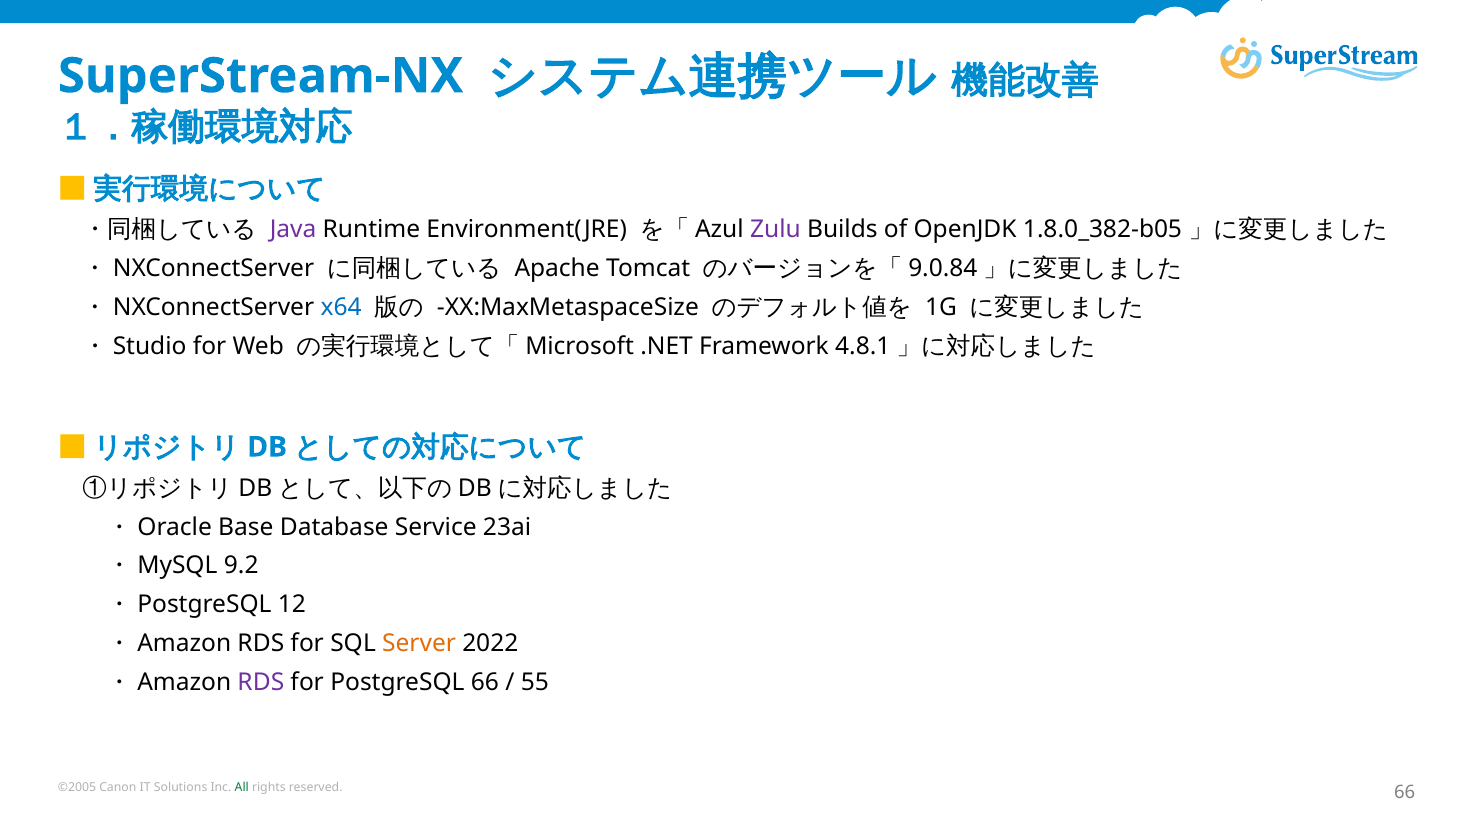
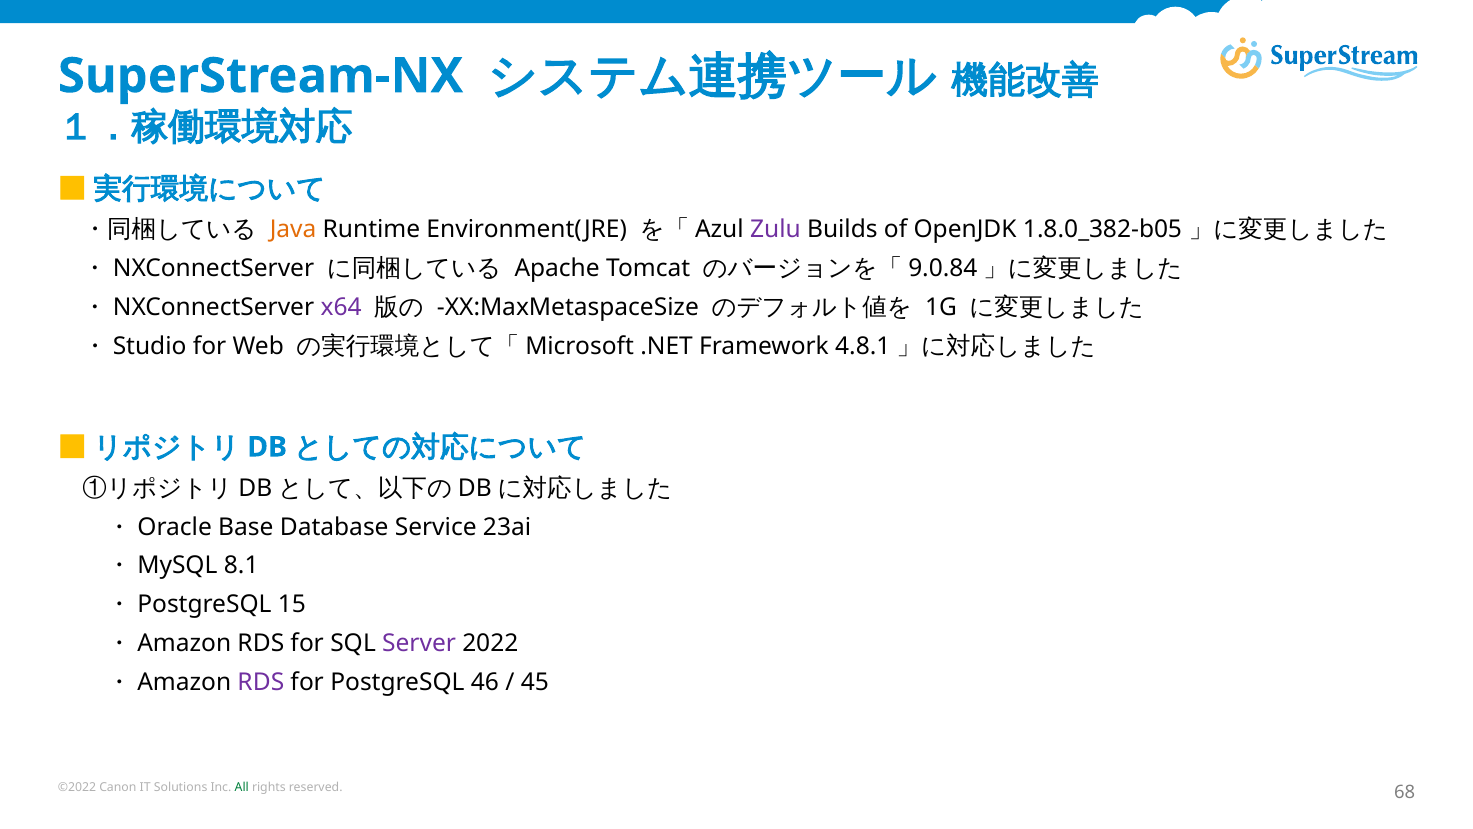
Java colour: purple -> orange
x64 colour: blue -> purple
9.2: 9.2 -> 8.1
12: 12 -> 15
Server colour: orange -> purple
PostgreSQL 66: 66 -> 46
55: 55 -> 45
©2005: ©2005 -> ©2022
reserved 66: 66 -> 68
